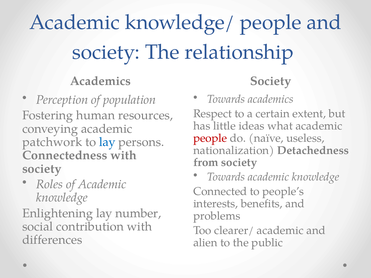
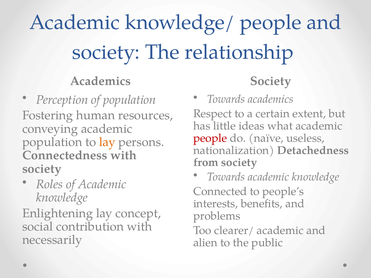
patchwork at (52, 142): patchwork -> population
lay at (107, 142) colour: blue -> orange
number: number -> concept
differences: differences -> necessarily
